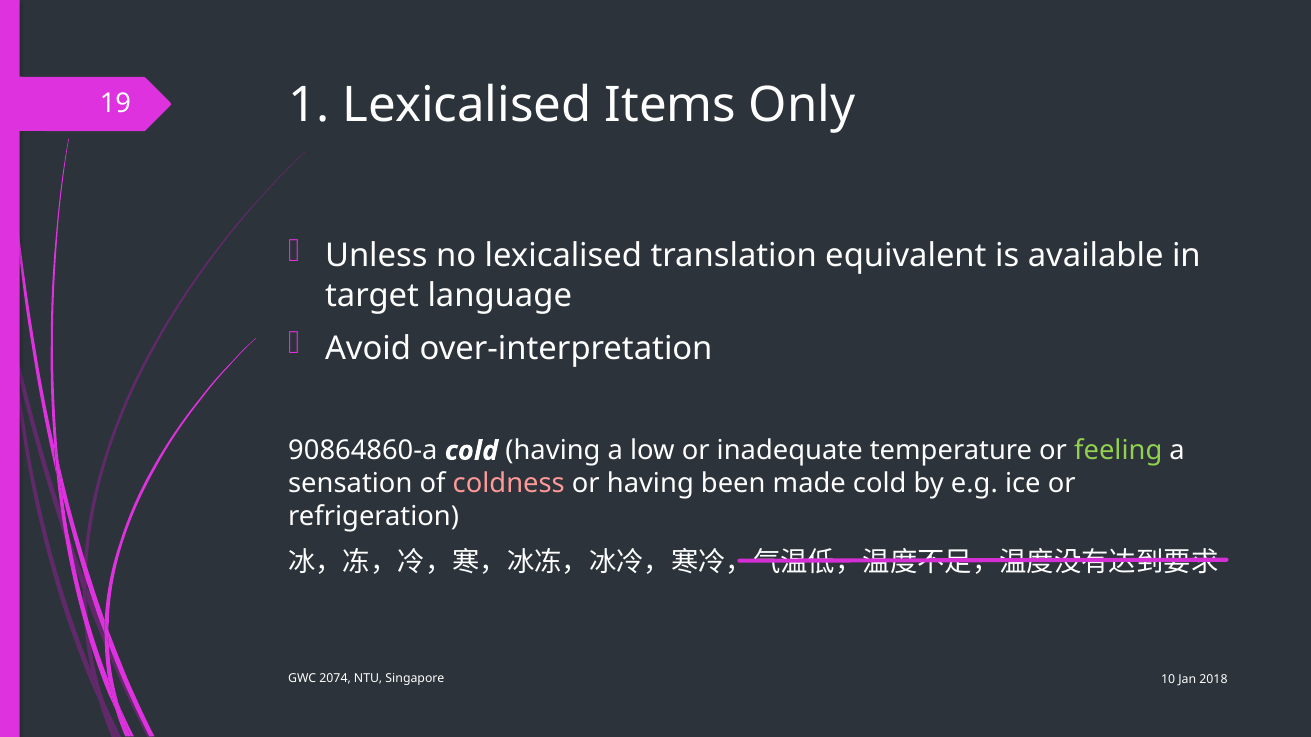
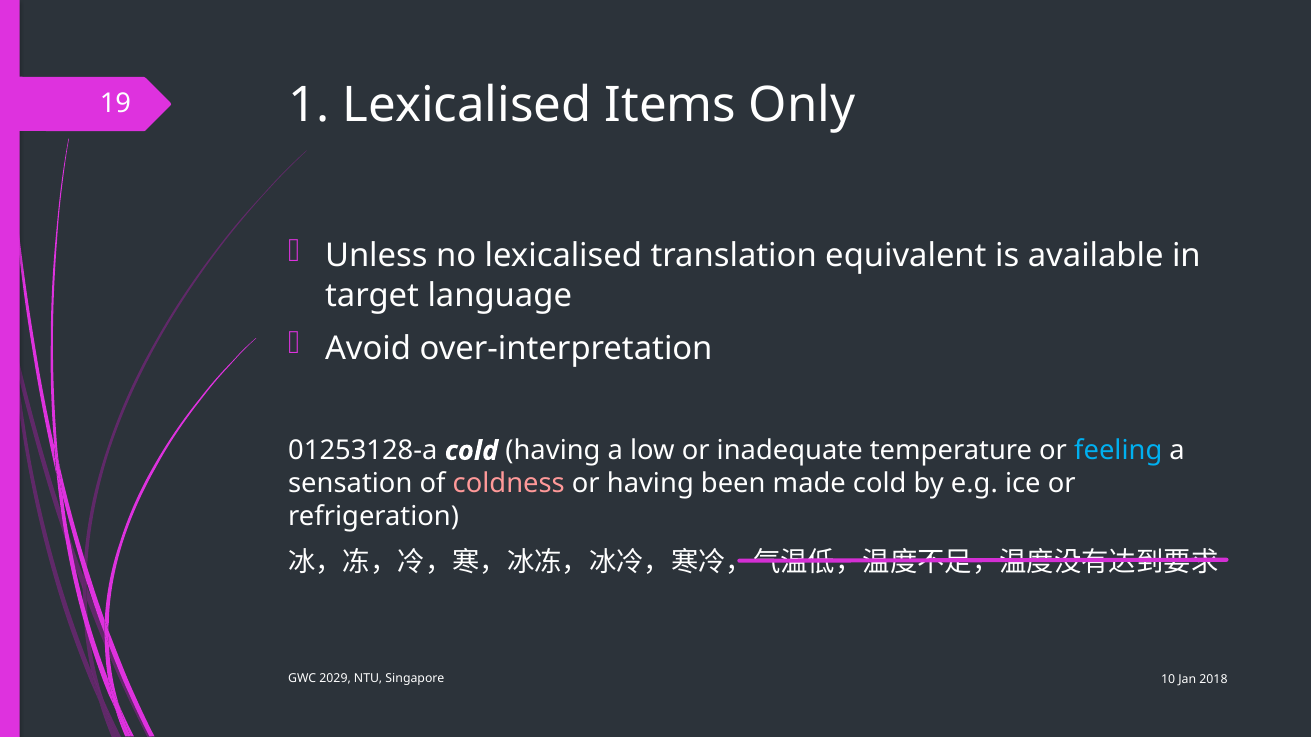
90864860-a: 90864860-a -> 01253128-a
feeling colour: light green -> light blue
2074: 2074 -> 2029
